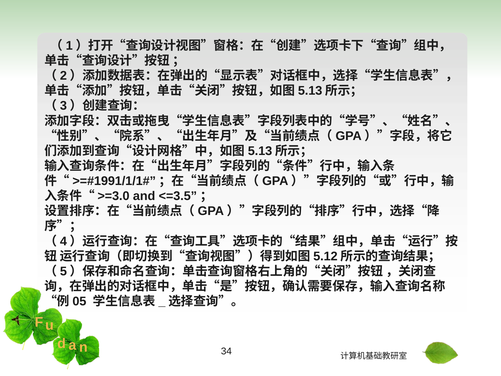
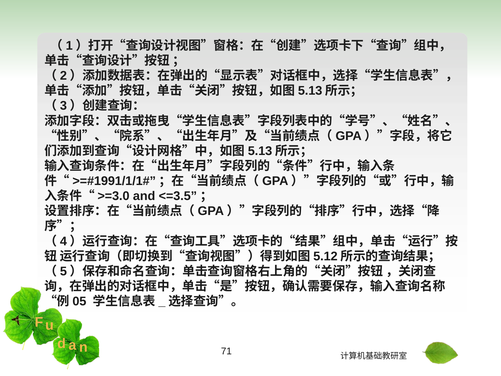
34: 34 -> 71
